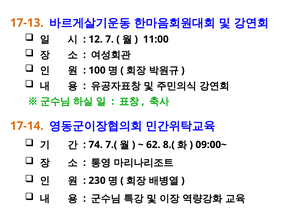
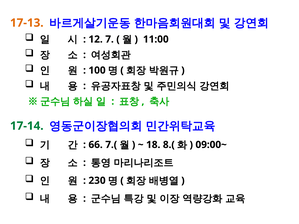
17-14 colour: orange -> green
74: 74 -> 66
62: 62 -> 18
